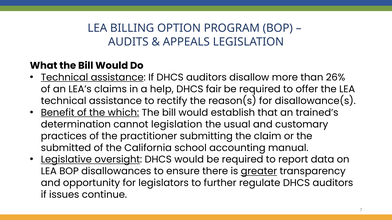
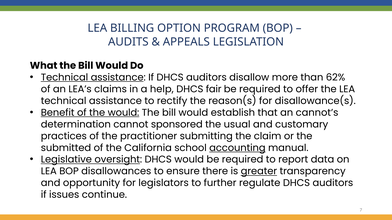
26%: 26% -> 62%
the which: which -> would
trained’s: trained’s -> cannot’s
cannot legislation: legislation -> sponsored
accounting underline: none -> present
